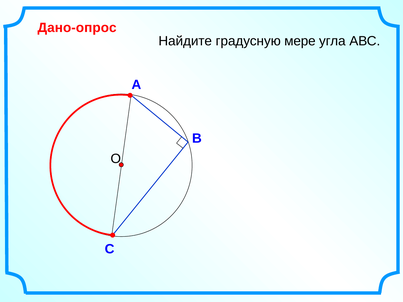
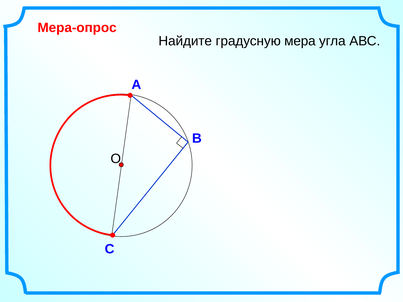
Дано-опрос: Дано-опрос -> Мера-опрос
мере: мере -> мера
